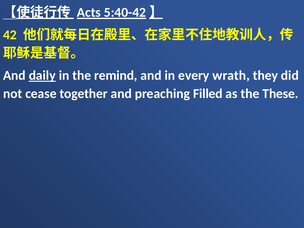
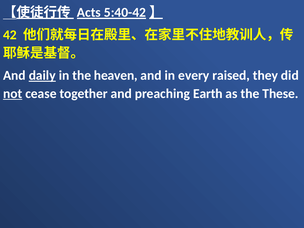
remind: remind -> heaven
wrath: wrath -> raised
not underline: none -> present
Filled: Filled -> Earth
